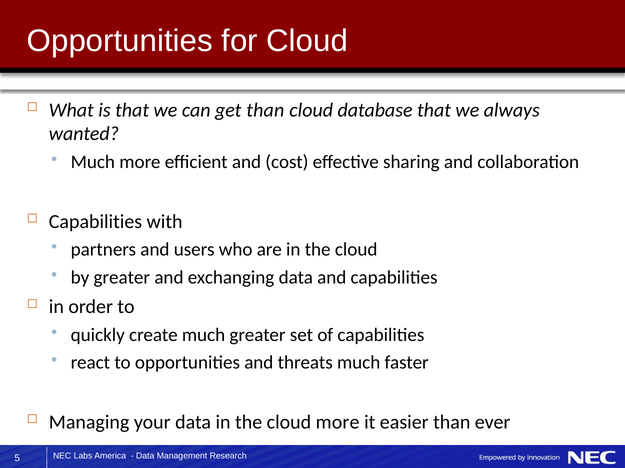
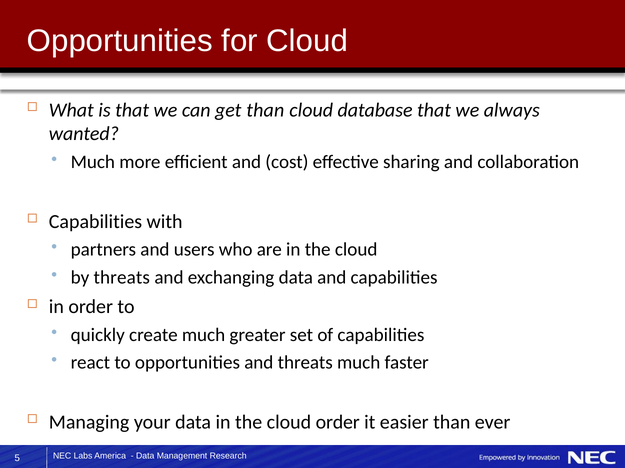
by greater: greater -> threats
cloud more: more -> order
